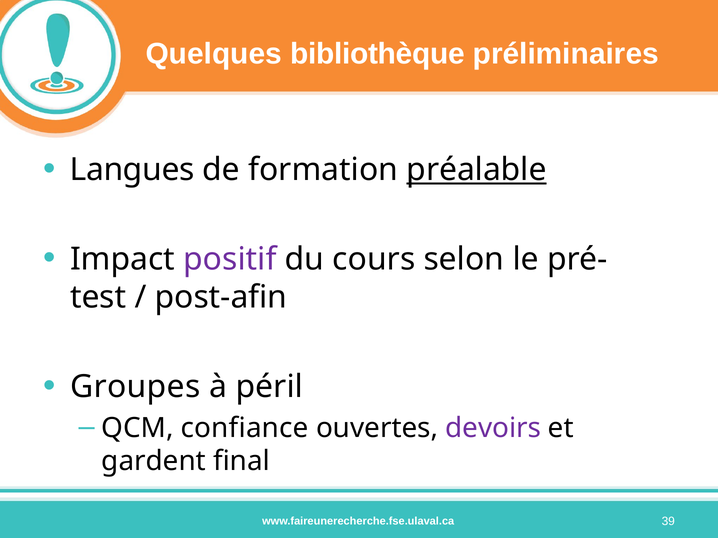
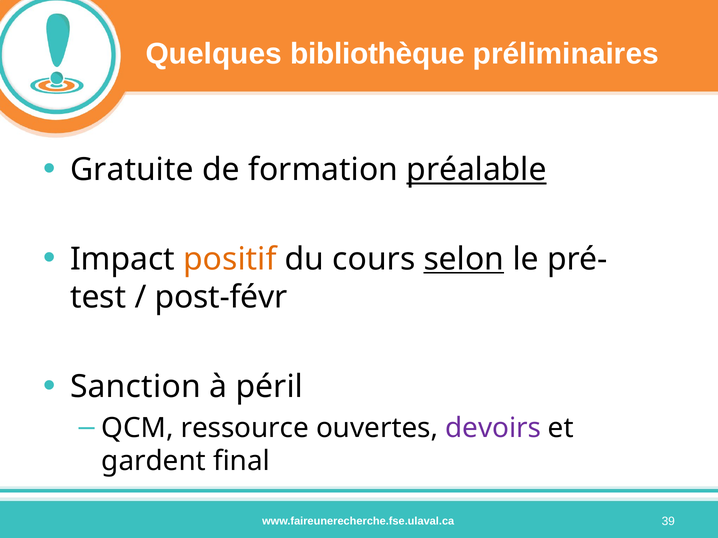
Langues: Langues -> Gratuite
positif colour: purple -> orange
selon underline: none -> present
post-afin: post-afin -> post-févr
Groupes: Groupes -> Sanction
confiance: confiance -> ressource
